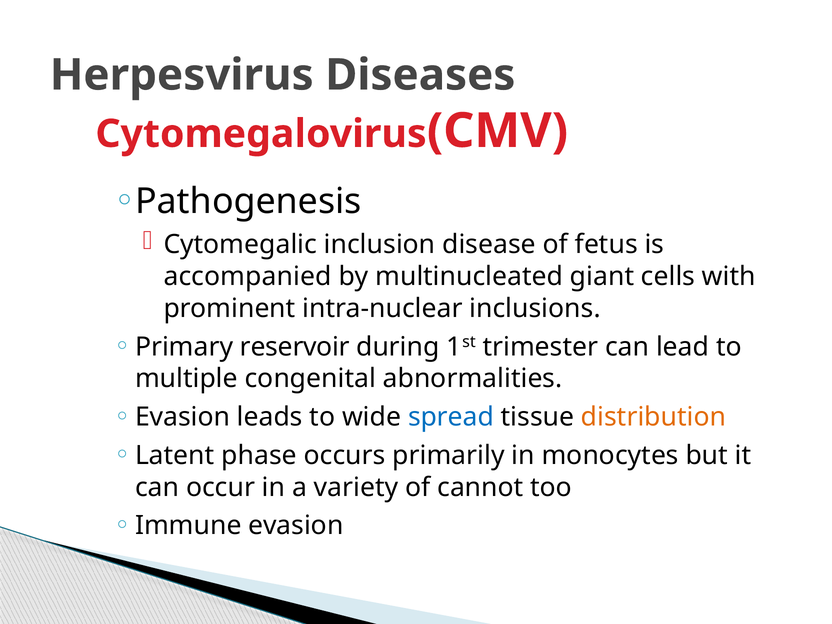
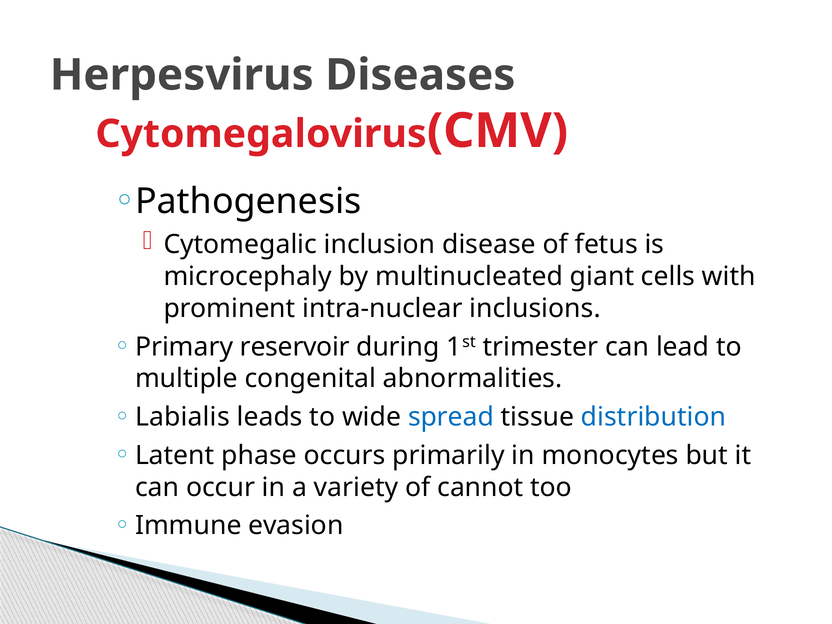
accompanied: accompanied -> microcephaly
Evasion at (183, 417): Evasion -> Labialis
distribution colour: orange -> blue
